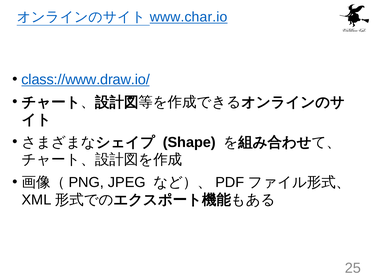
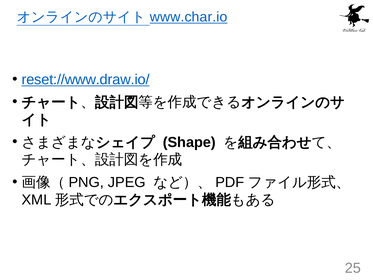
class://www.draw.io/: class://www.draw.io/ -> reset://www.draw.io/
